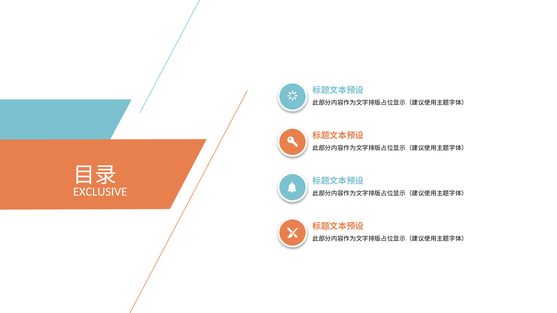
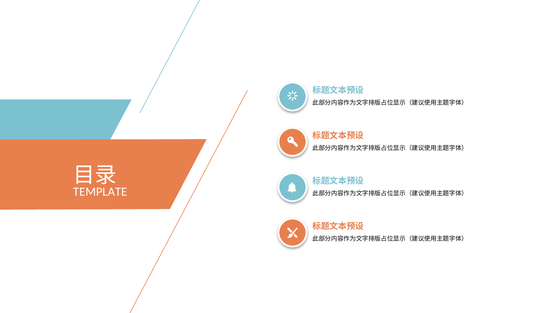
EXCLUSIVE: EXCLUSIVE -> TEMPLATE
